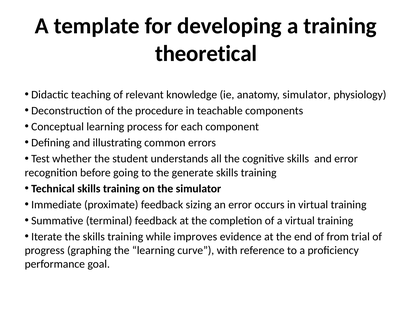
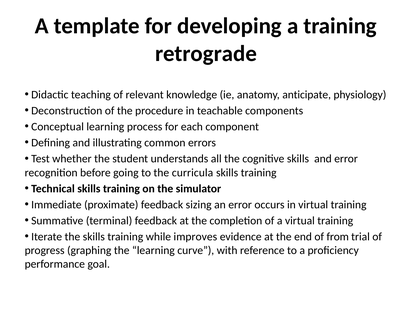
theoretical: theoretical -> retrograde
anatomy simulator: simulator -> anticipate
generate: generate -> curricula
